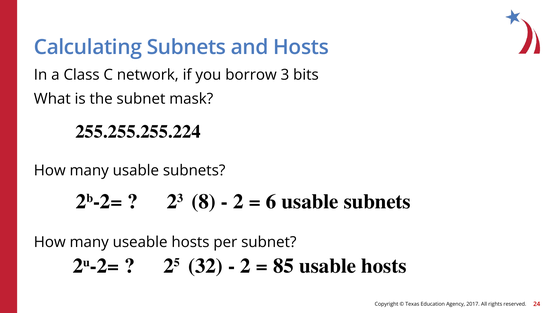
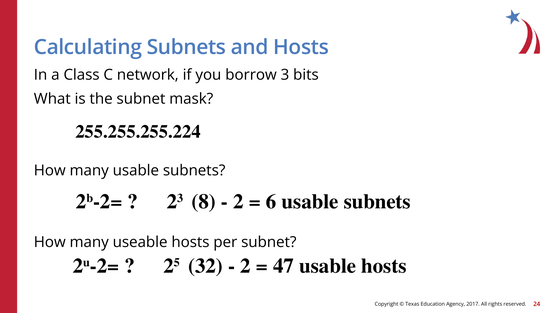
85: 85 -> 47
